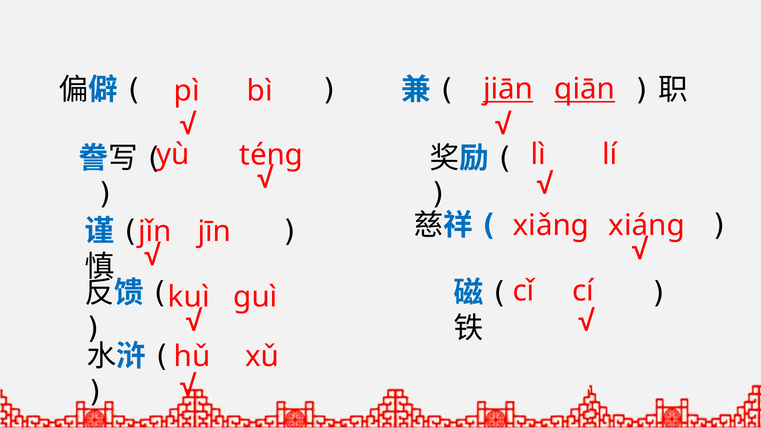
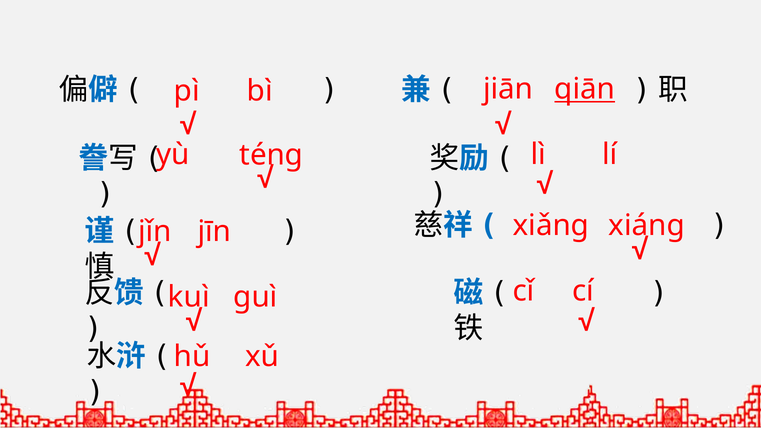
jiān underline: present -> none
